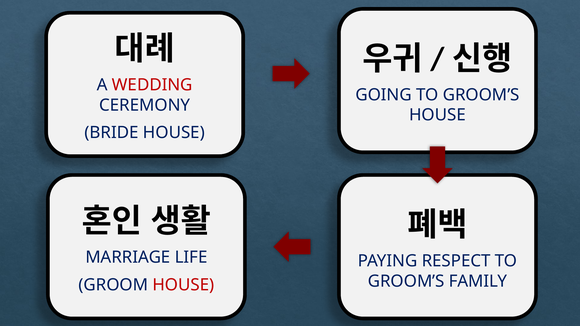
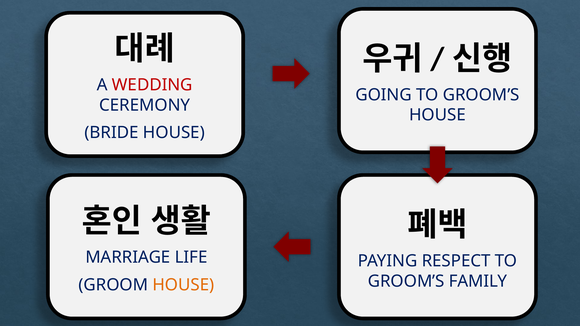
HOUSE at (183, 285) colour: red -> orange
